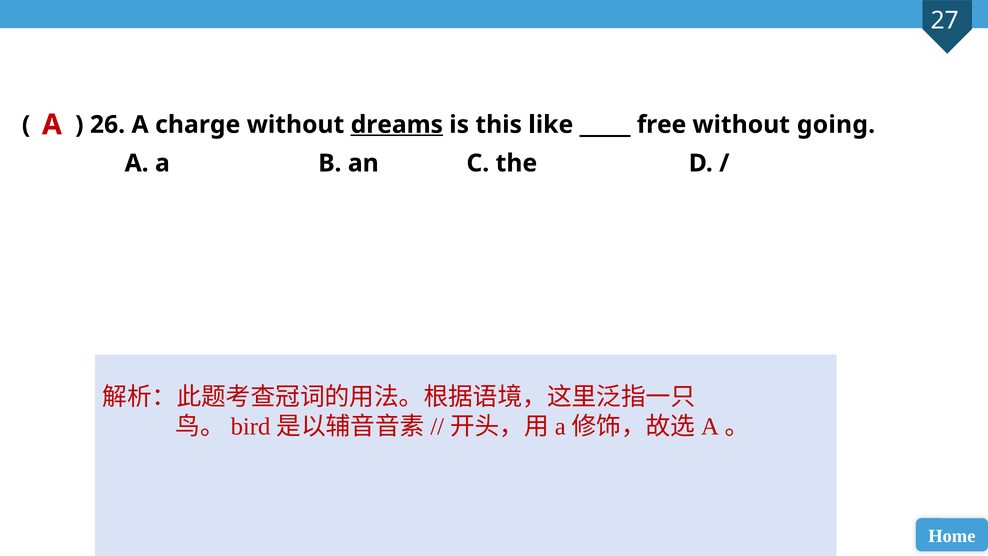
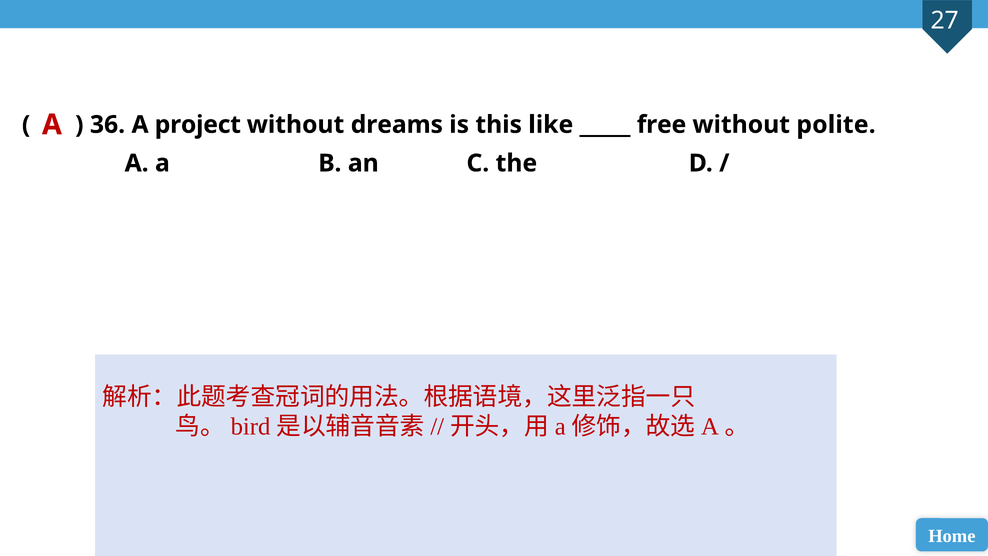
26: 26 -> 36
charge: charge -> project
dreams underline: present -> none
going: going -> polite
